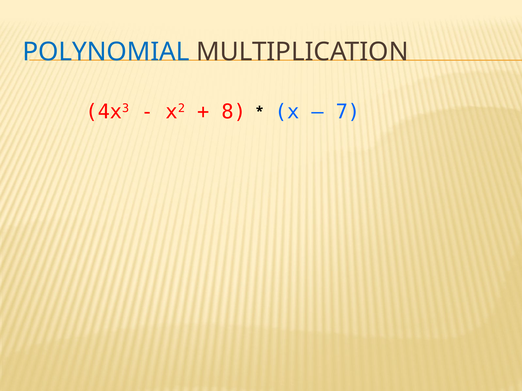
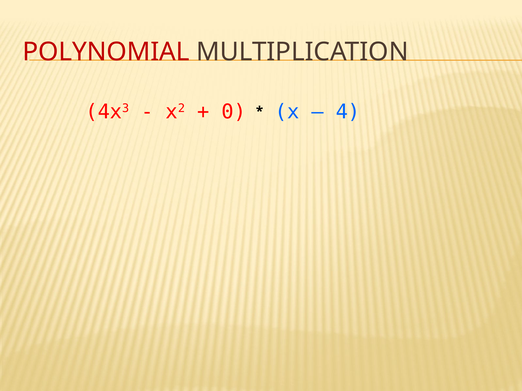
POLYNOMIAL colour: blue -> red
8: 8 -> 0
7: 7 -> 4
